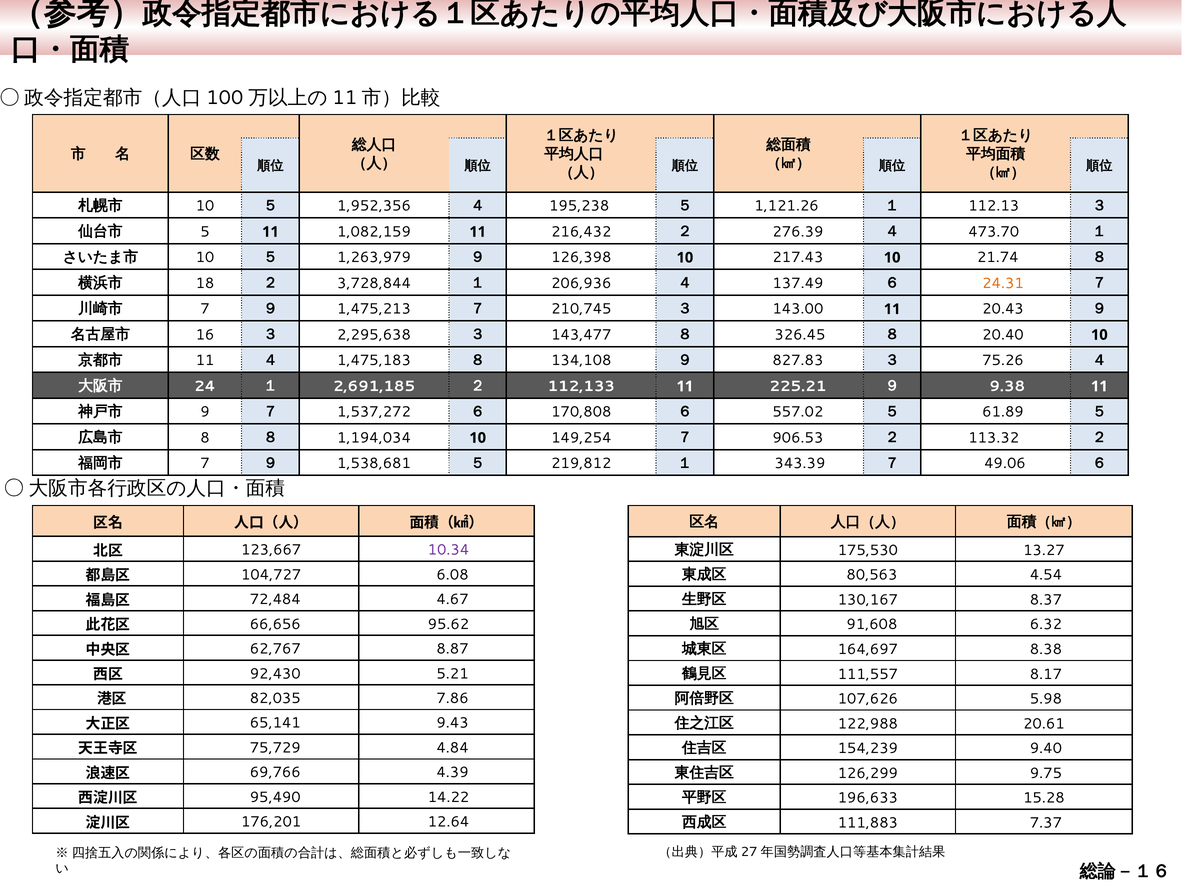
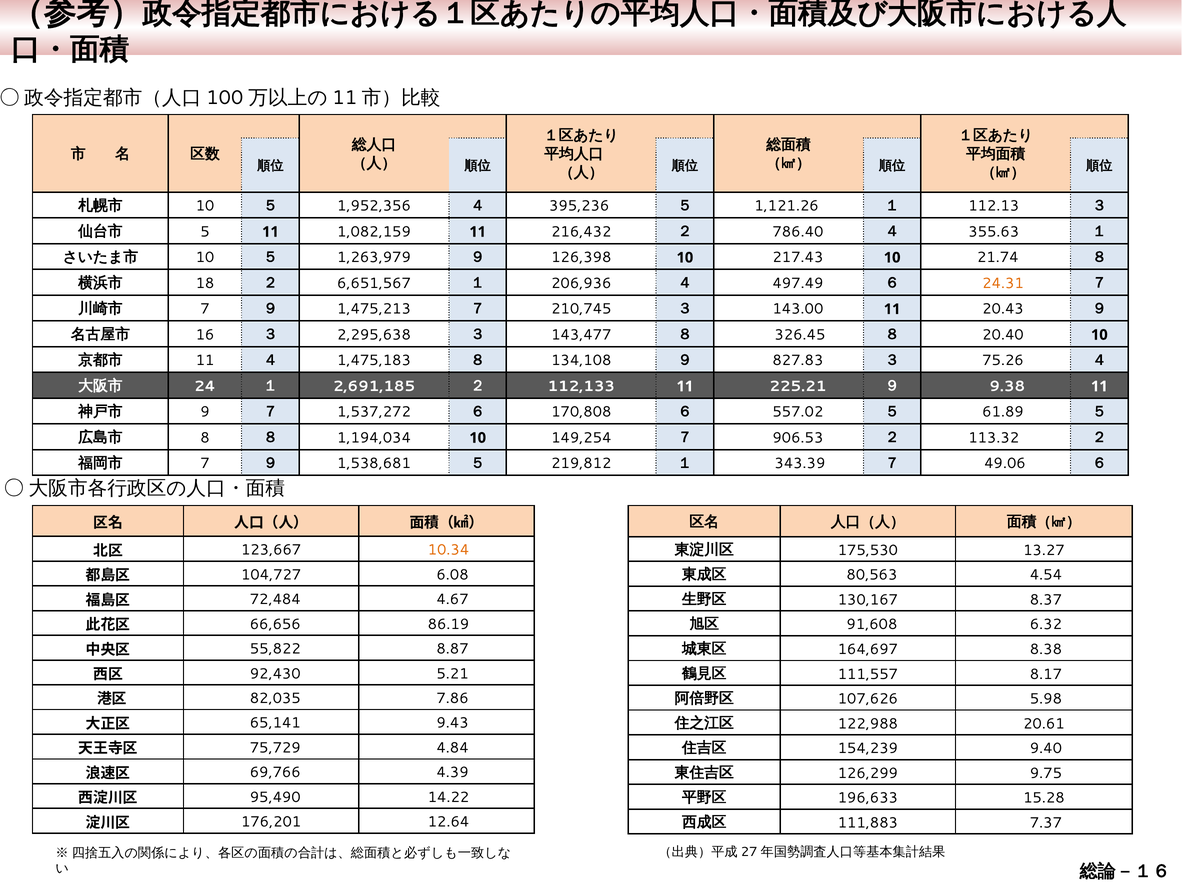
195,238: 195,238 -> 395,236
276.39: 276.39 -> 786.40
473.70: 473.70 -> 355.63
3,728,844: 3,728,844 -> 6,651,567
137.49: 137.49 -> 497.49
10.34 colour: purple -> orange
95.62: 95.62 -> 86.19
62,767: 62,767 -> 55,822
